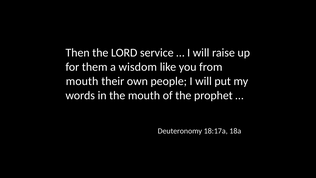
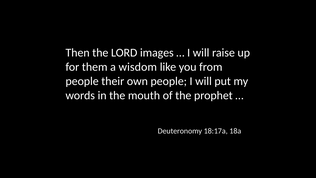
service: service -> images
mouth at (82, 81): mouth -> people
